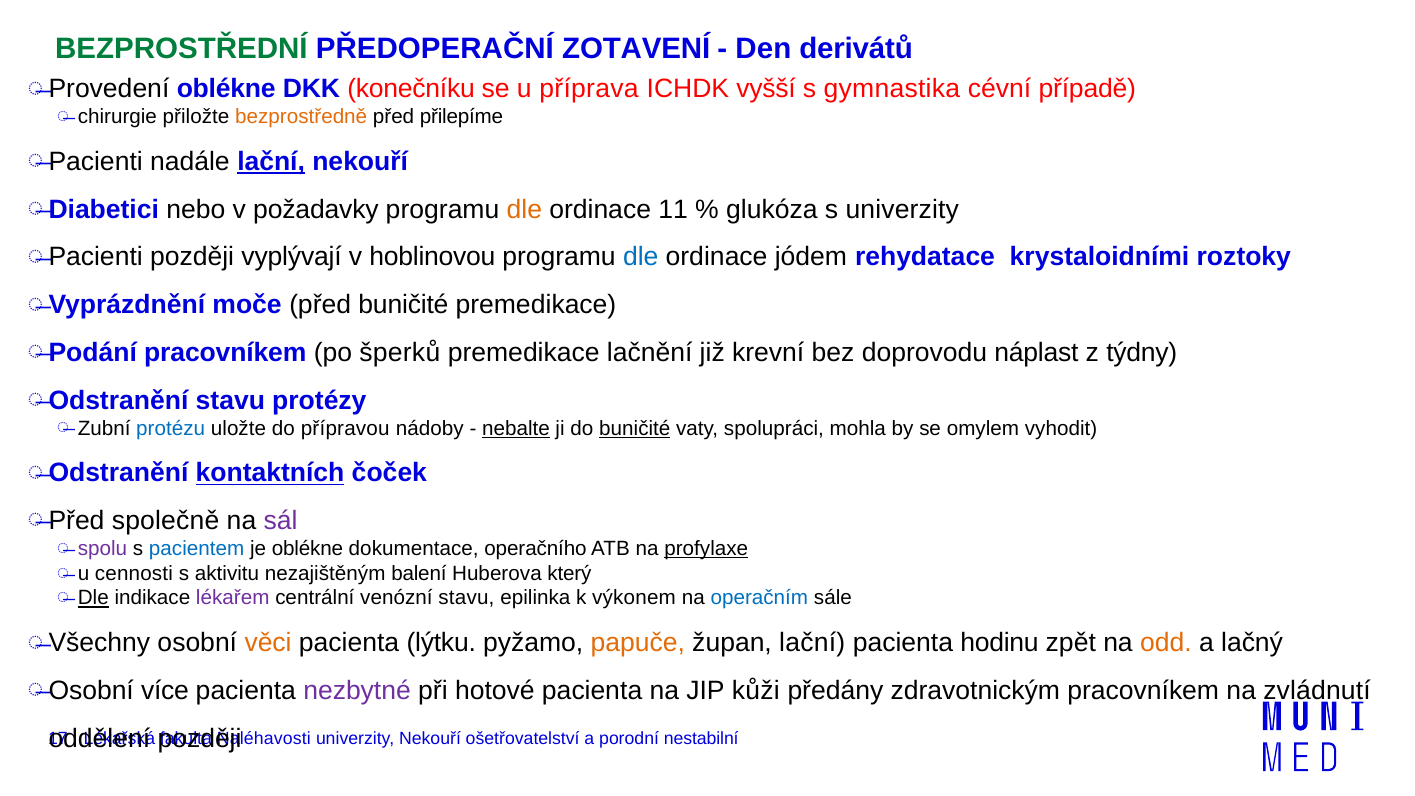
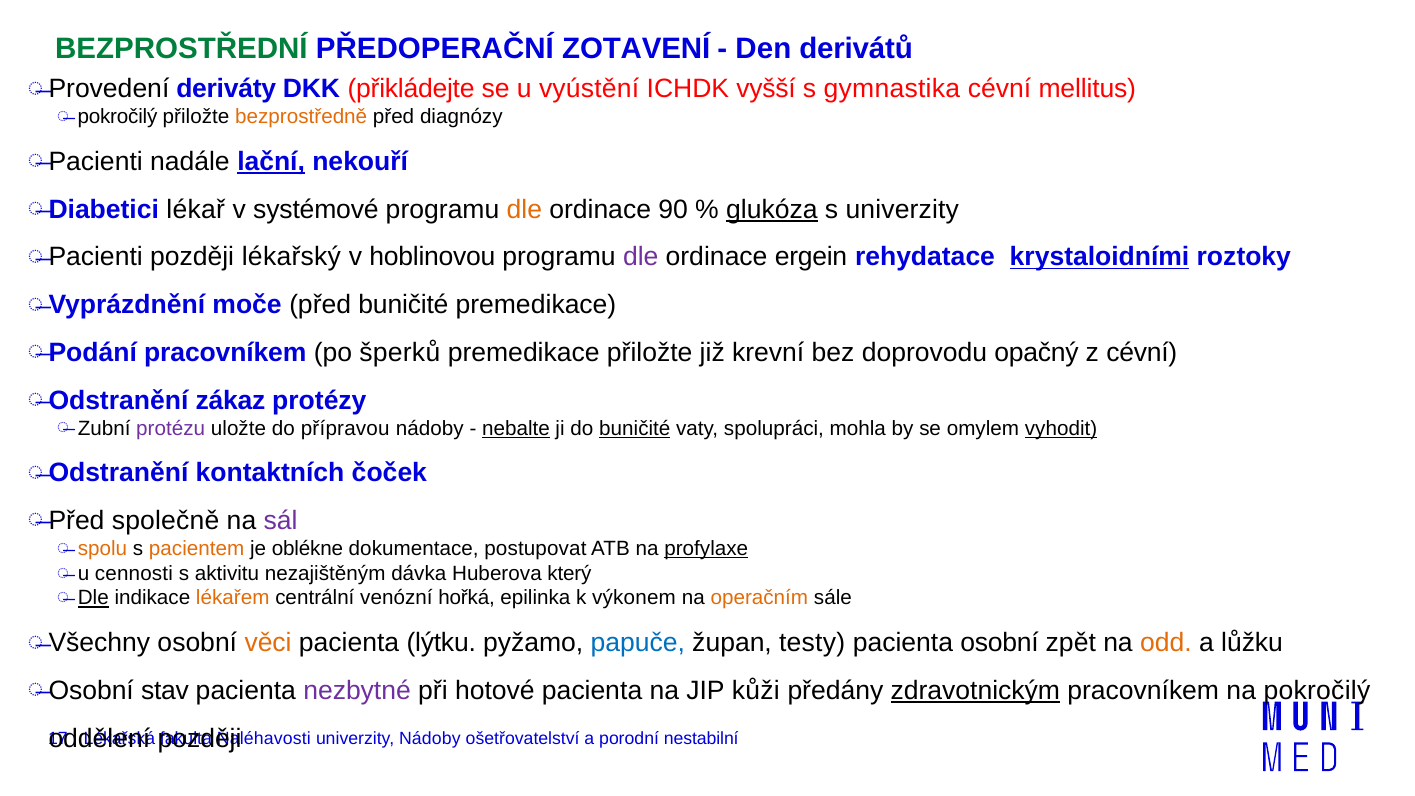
oblékne at (226, 89): oblékne -> deriváty
konečníku: konečníku -> přikládejte
příprava: příprava -> vyústění
případě: případě -> mellitus
chirurgie at (117, 117): chirurgie -> pokročilý
přilepíme: přilepíme -> diagnózy
nebo: nebo -> lékař
požadavky: požadavky -> systémové
11: 11 -> 90
glukóza underline: none -> present
vyplývají: vyplývají -> lékařský
dle at (641, 257) colour: blue -> purple
jódem: jódem -> ergein
krystaloidními underline: none -> present
premedikace lačnění: lačnění -> přiložte
náplast: náplast -> opačný
z týdny: týdny -> cévní
stavu at (230, 400): stavu -> zákaz
protézu colour: blue -> purple
vyhodit underline: none -> present
kontaktních underline: present -> none
spolu colour: purple -> orange
pacientem colour: blue -> orange
operačního: operačního -> postupovat
balení: balení -> dávka
lékařem colour: purple -> orange
venózní stavu: stavu -> hořká
operačním colour: blue -> orange
papuče colour: orange -> blue
župan lační: lační -> testy
pacienta hodinu: hodinu -> osobní
lačný: lačný -> lůžku
více: více -> stav
zdravotnickým underline: none -> present
na zvládnutí: zvládnutí -> pokročilý
univerzity Nekouří: Nekouří -> Nádoby
